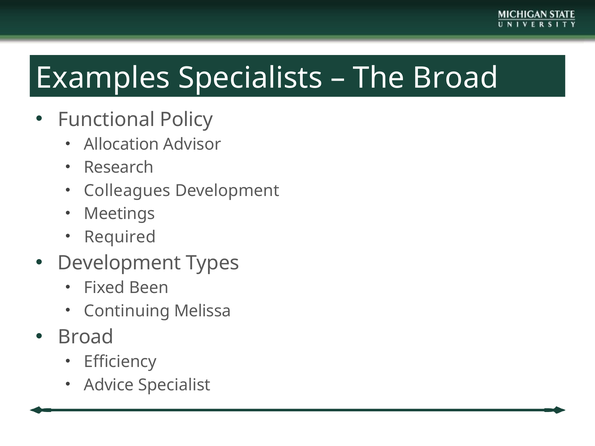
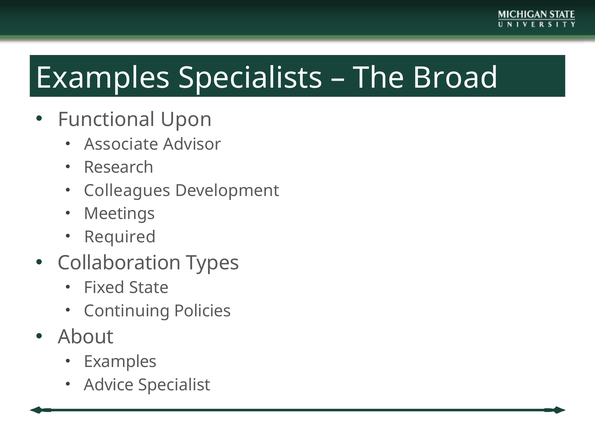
Policy: Policy -> Upon
Allocation: Allocation -> Associate
Development at (119, 263): Development -> Collaboration
Been: Been -> State
Melissa: Melissa -> Policies
Broad at (86, 337): Broad -> About
Efficiency at (120, 362): Efficiency -> Examples
